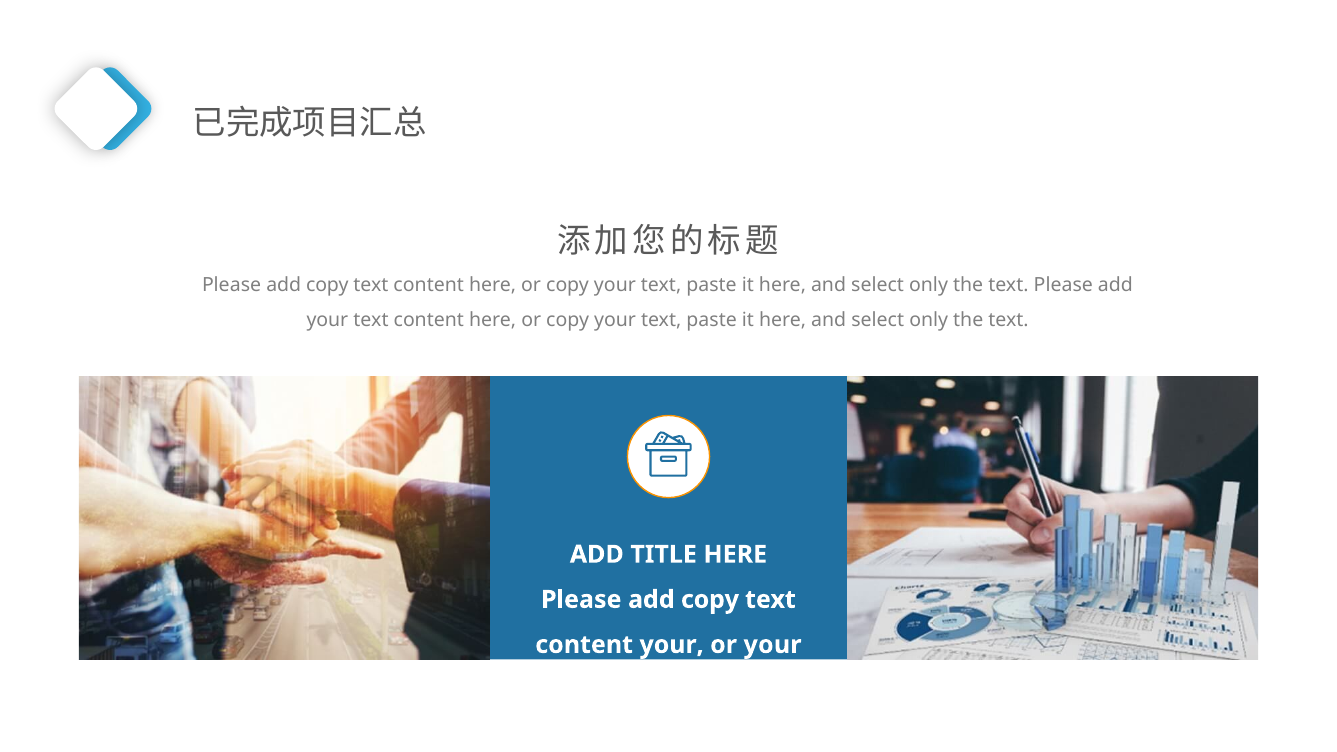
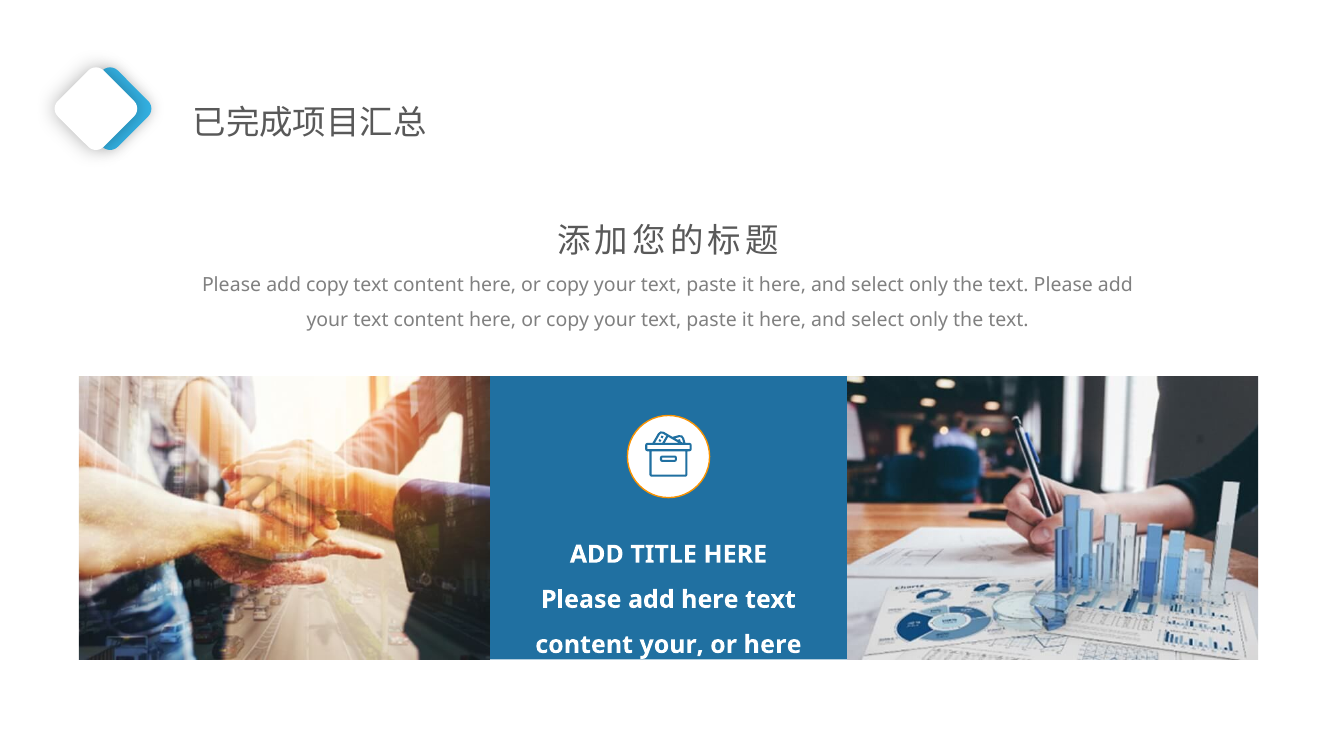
copy at (710, 600): copy -> here
or your: your -> here
